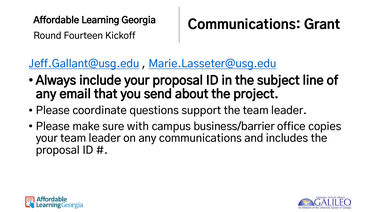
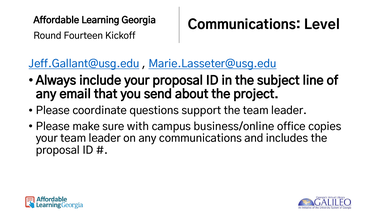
Grant: Grant -> Level
business/barrier: business/barrier -> business/online
